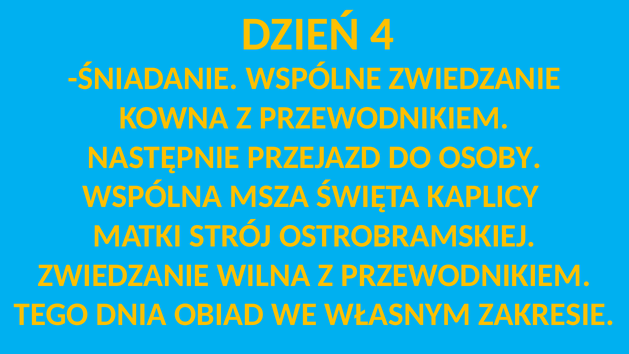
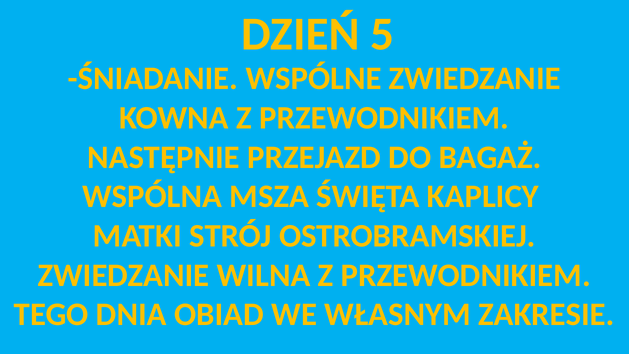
4: 4 -> 5
OSOBY: OSOBY -> BAGAŻ
